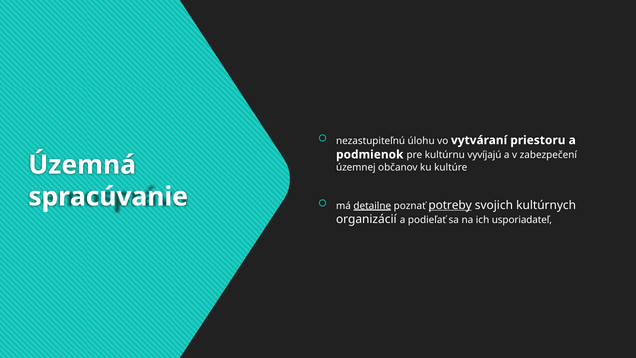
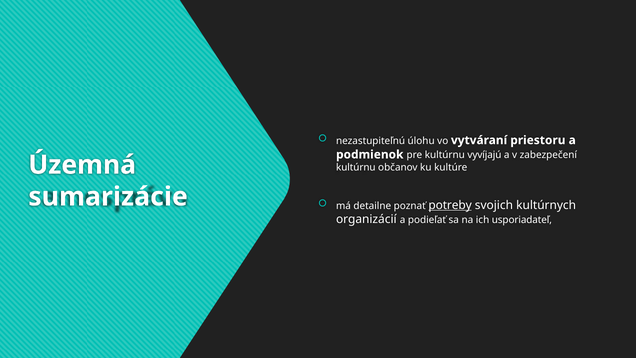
územnej at (356, 167): územnej -> kultúrnu
spracúvanie: spracúvanie -> sumarizácie
detailne underline: present -> none
